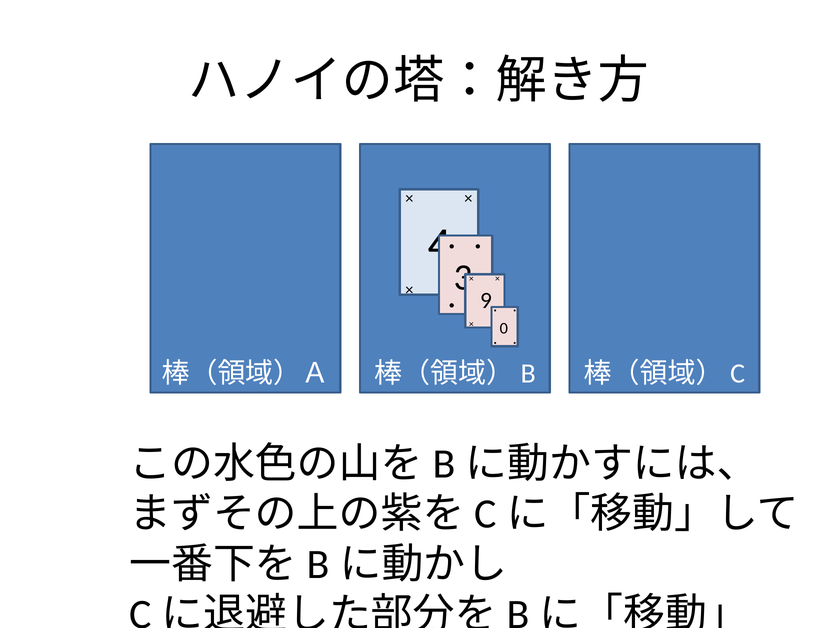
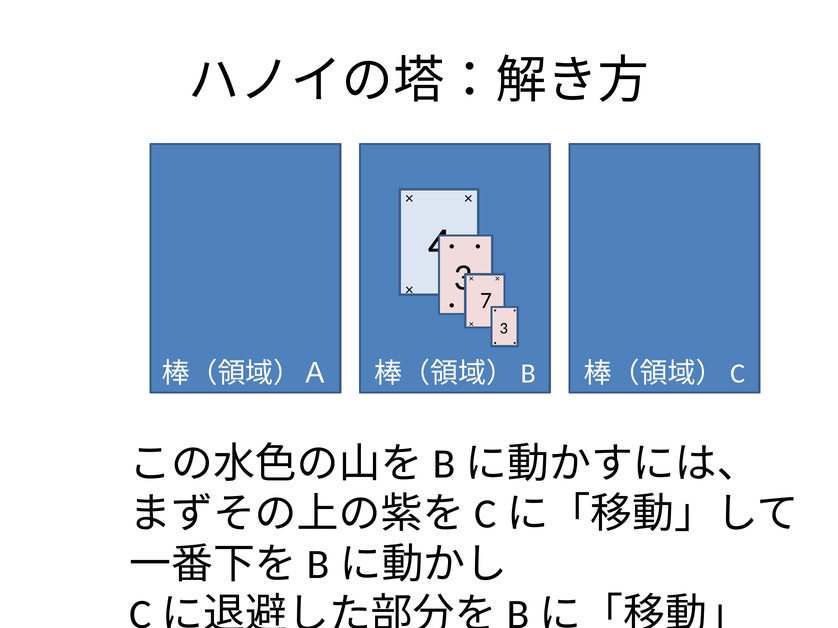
9: 9 -> 7
0 at (504, 329): 0 -> 3
